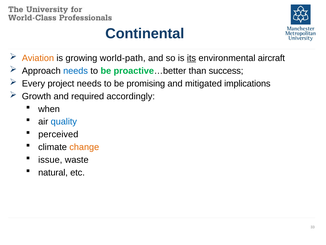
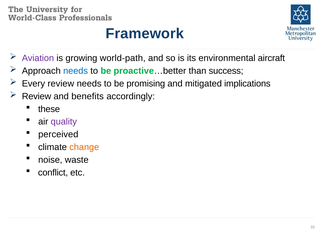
Continental: Continental -> Framework
Aviation colour: orange -> purple
its underline: present -> none
Every project: project -> review
Growth at (36, 96): Growth -> Review
required: required -> benefits
when: when -> these
quality colour: blue -> purple
issue: issue -> noise
natural: natural -> conflict
